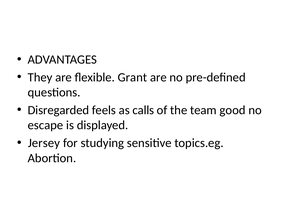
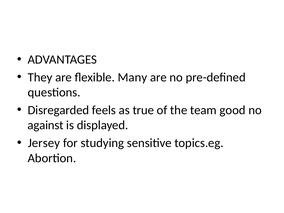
Grant: Grant -> Many
calls: calls -> true
escape: escape -> against
